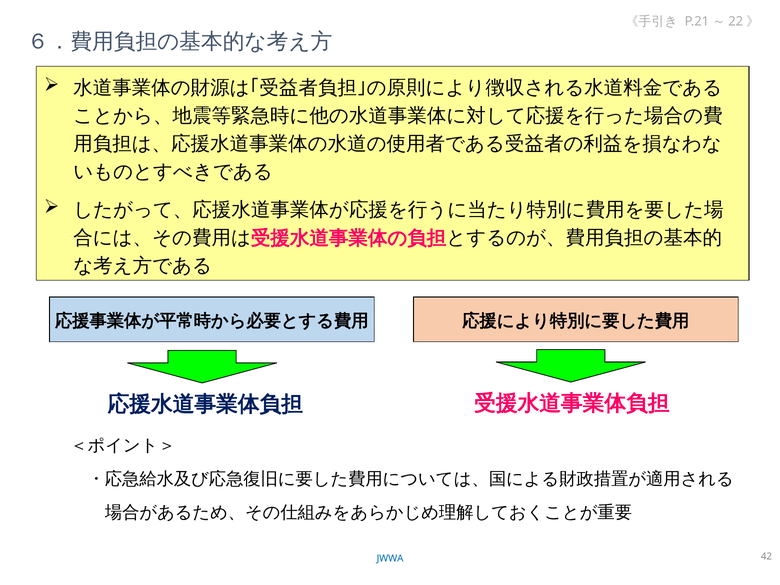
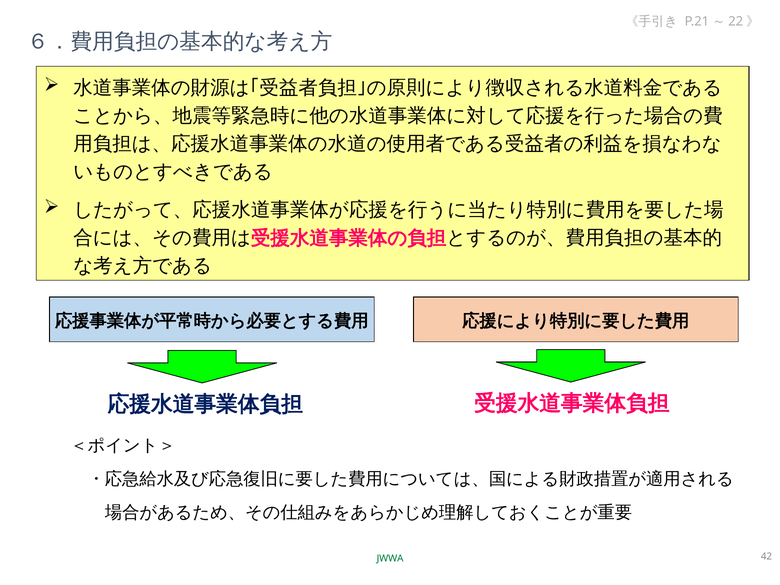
JWWA colour: blue -> green
